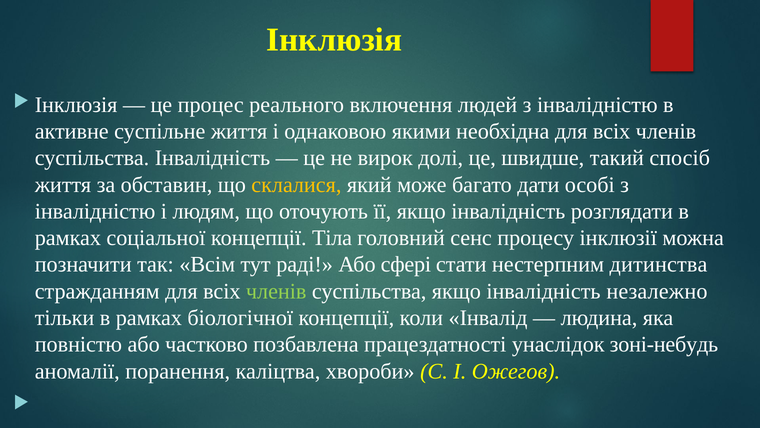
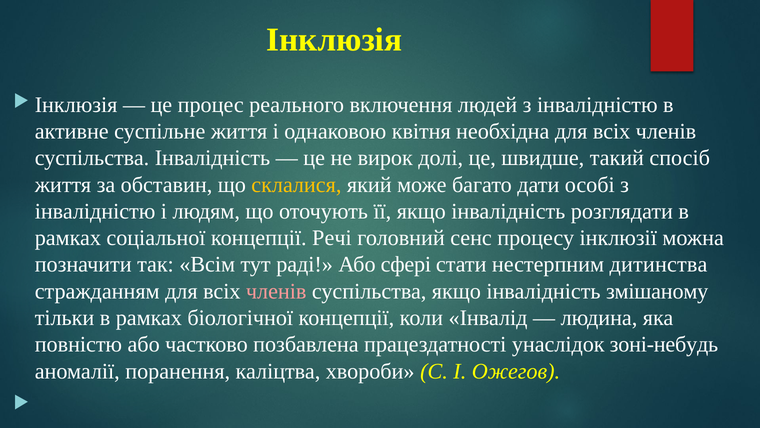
якими: якими -> квітня
Тіла: Тіла -> Речі
членів at (276, 291) colour: light green -> pink
незалежно: незалежно -> змішаному
